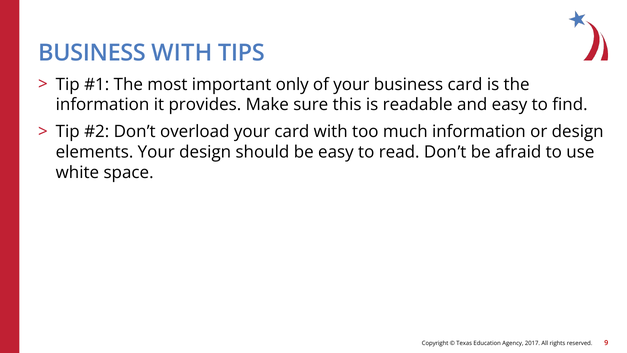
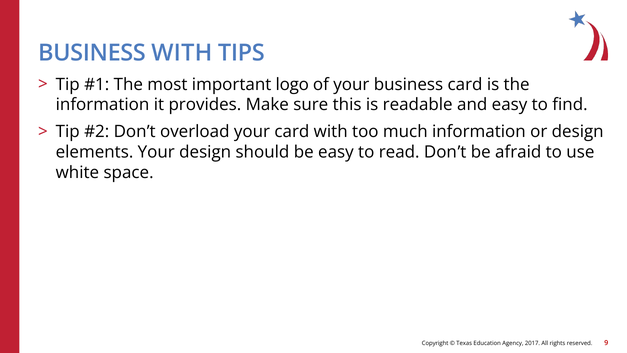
only: only -> logo
